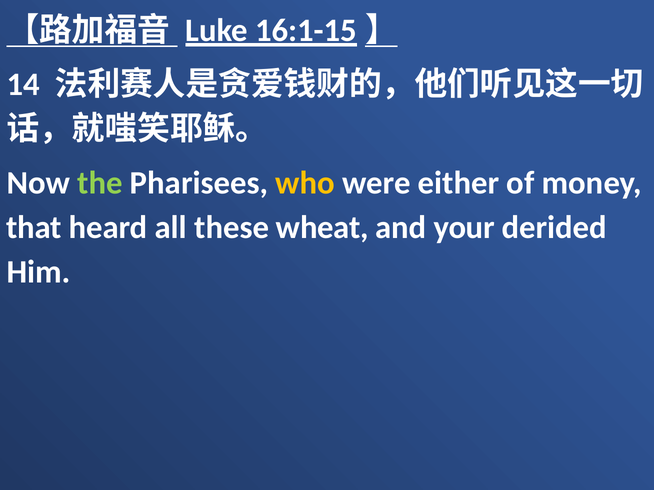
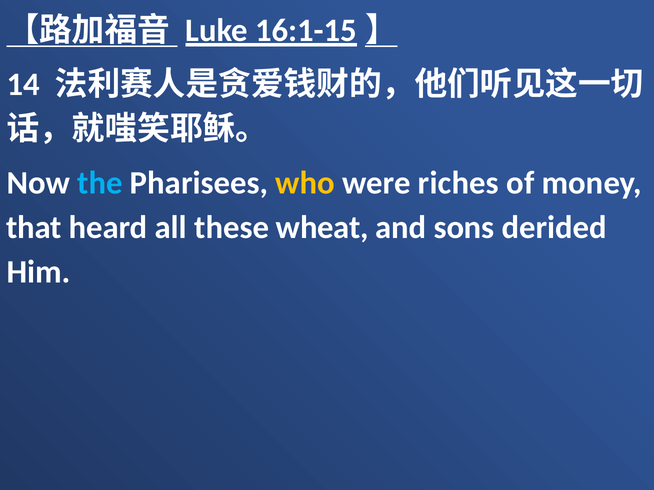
the colour: light green -> light blue
either: either -> riches
your: your -> sons
